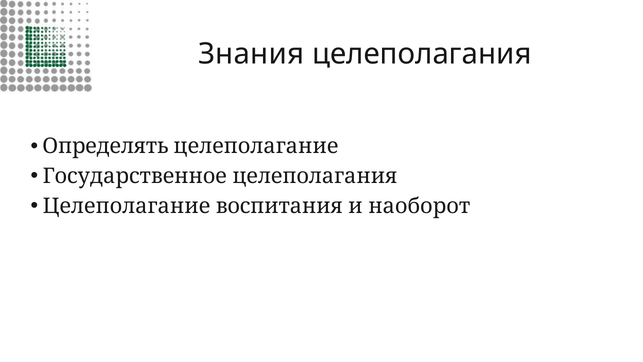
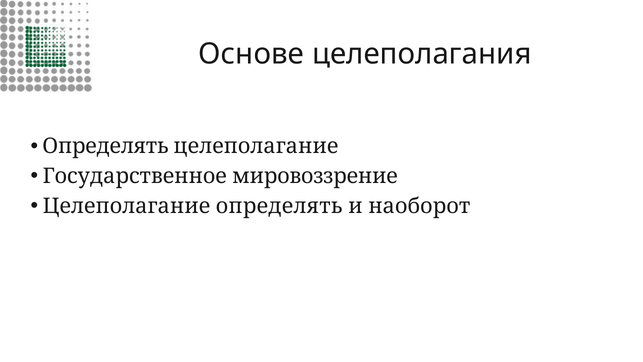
Знания: Знания -> Основе
Государственное целеполагания: целеполагания -> мировоззрение
Целеполагание воспитания: воспитания -> определять
